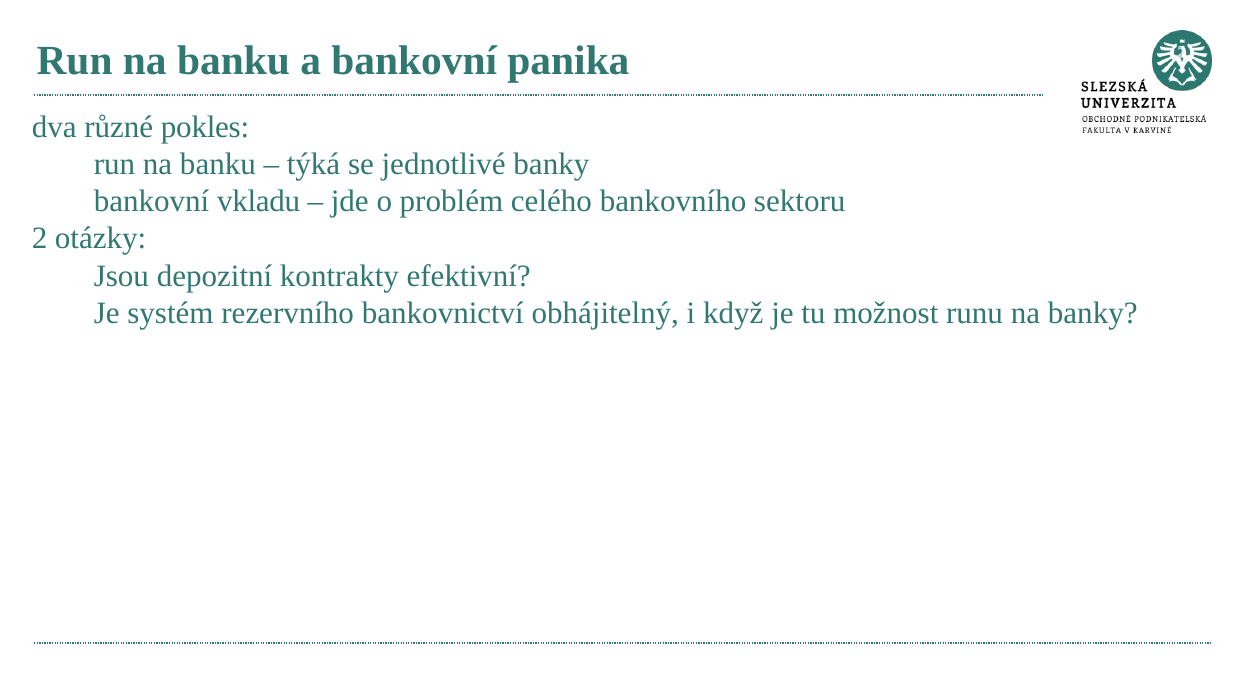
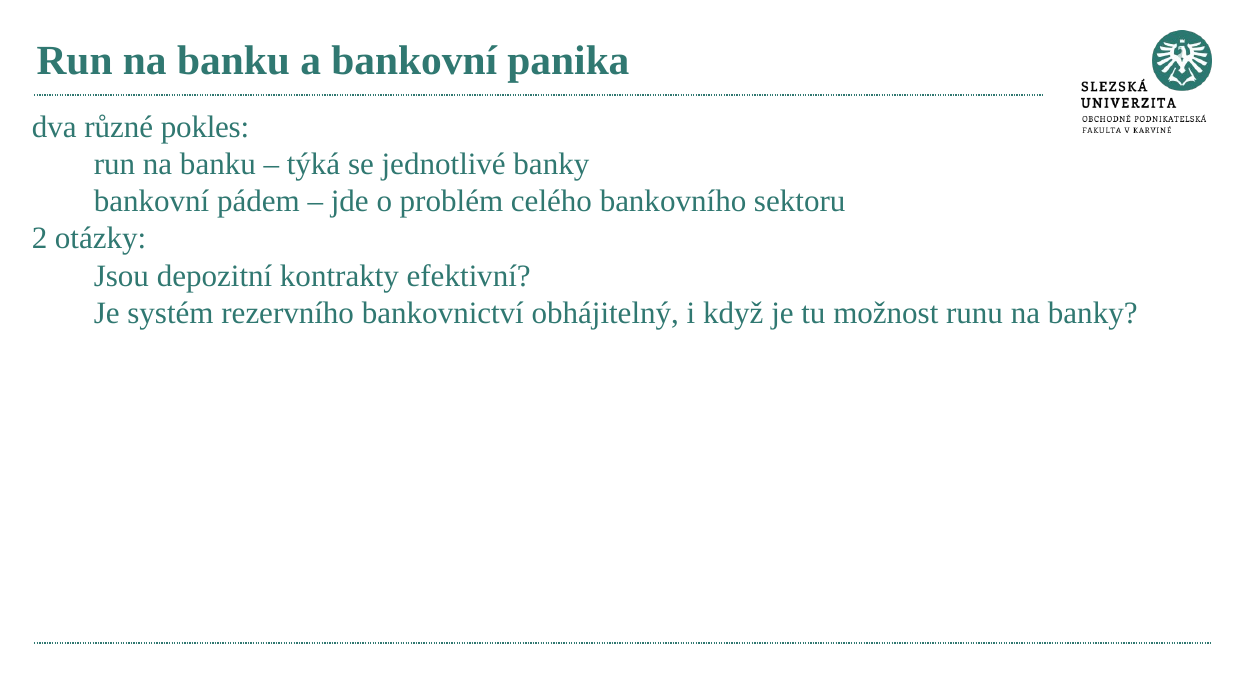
vkladu: vkladu -> pádem
